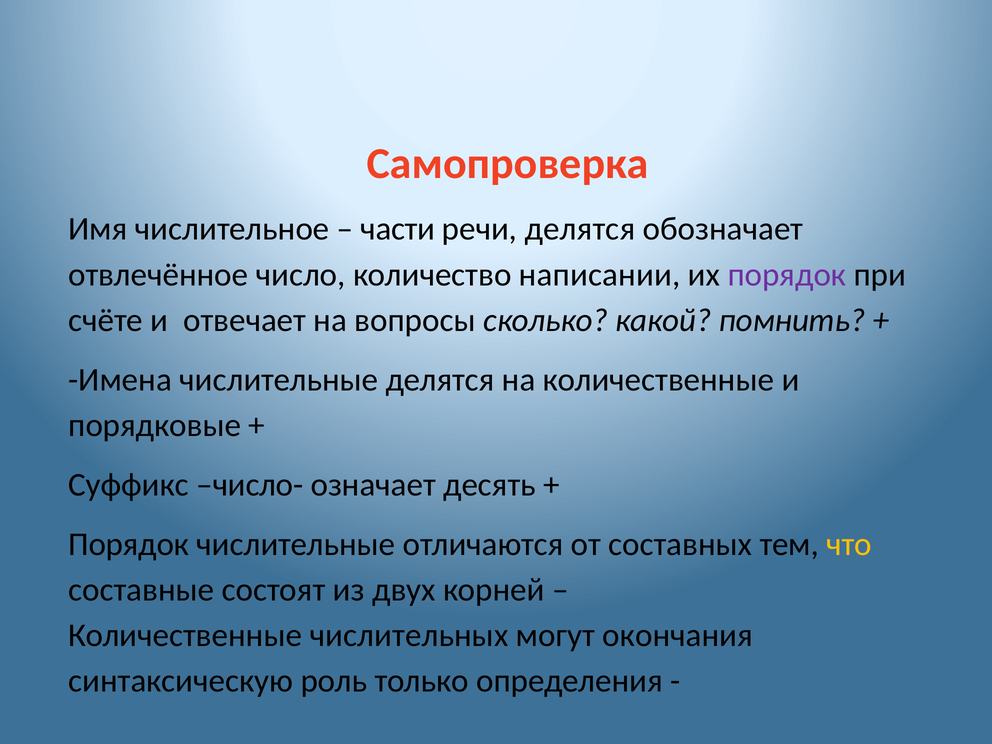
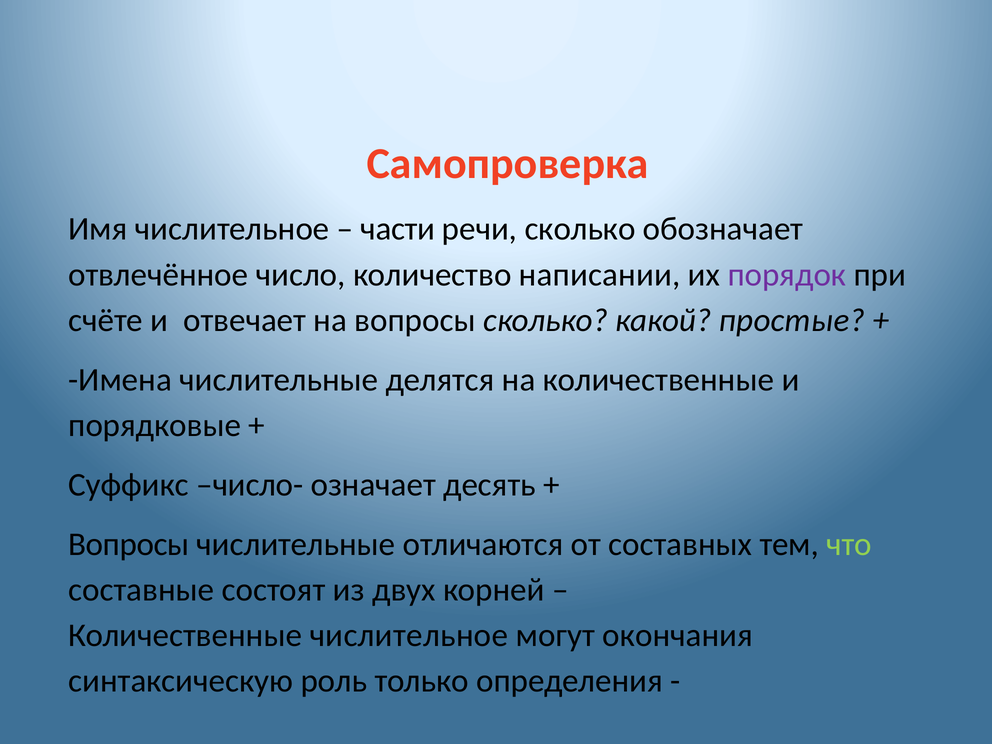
речи делятся: делятся -> сколько
помнить: помнить -> простые
Порядок at (129, 544): Порядок -> Вопросы
что colour: yellow -> light green
Количественные числительных: числительных -> числительное
